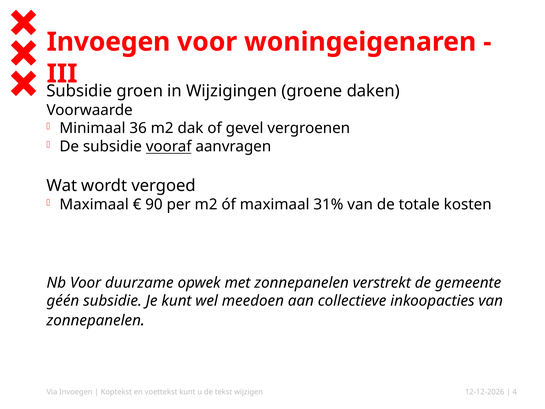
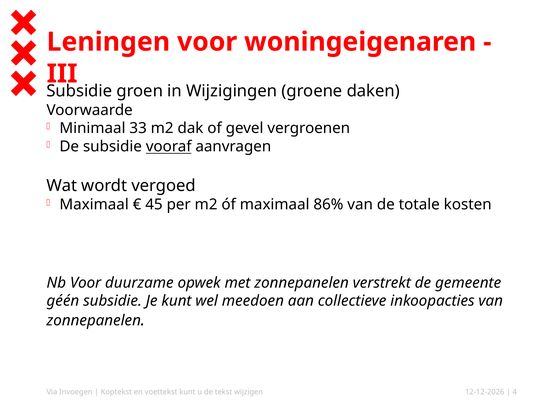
Invoegen at (108, 42): Invoegen -> Leningen
36: 36 -> 33
90: 90 -> 45
31%: 31% -> 86%
